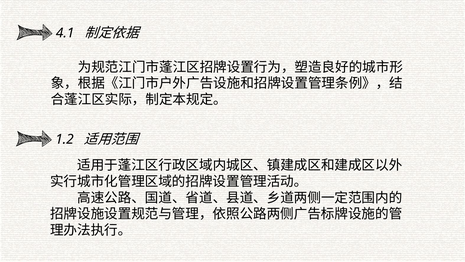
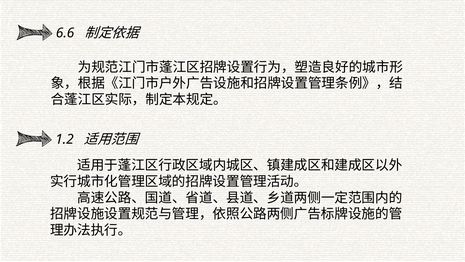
4.1: 4.1 -> 6.6
